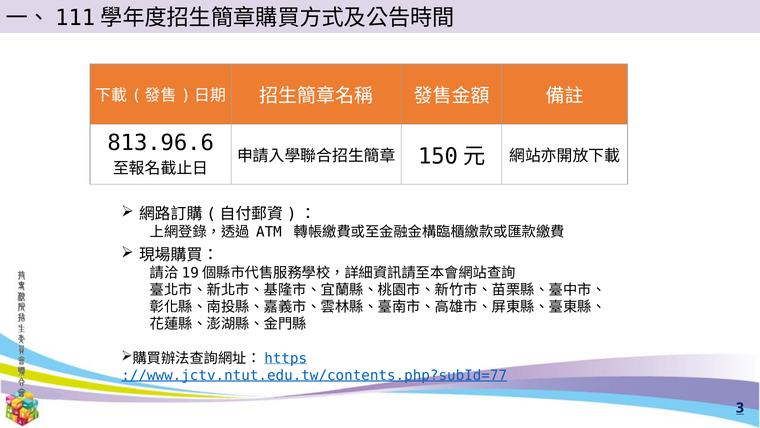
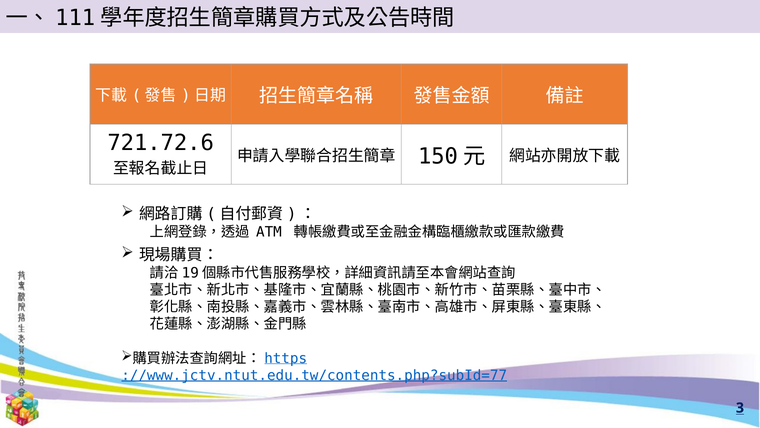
813.96.6: 813.96.6 -> 721.72.6
